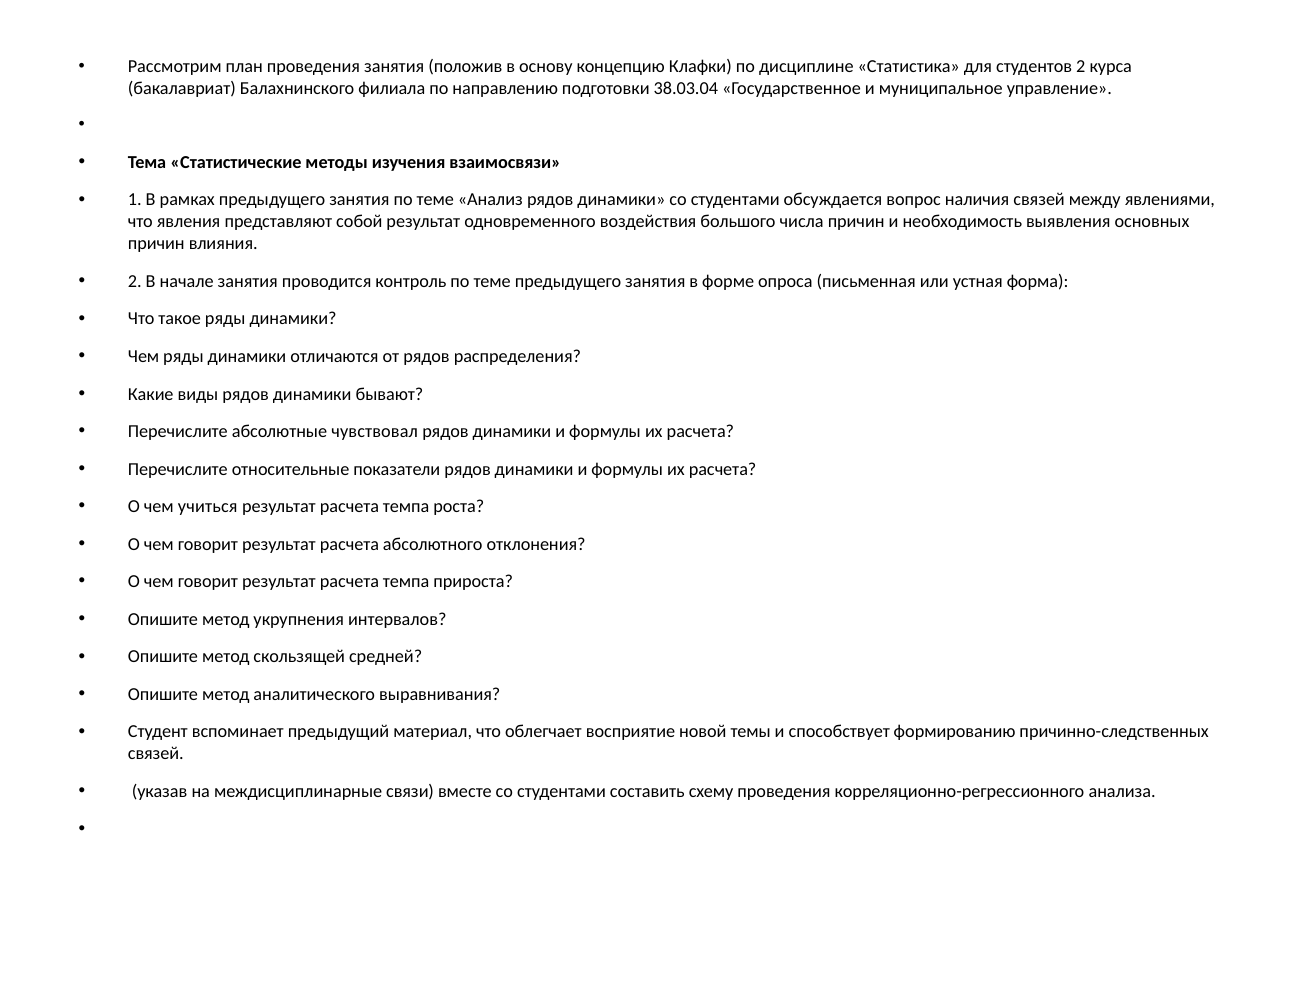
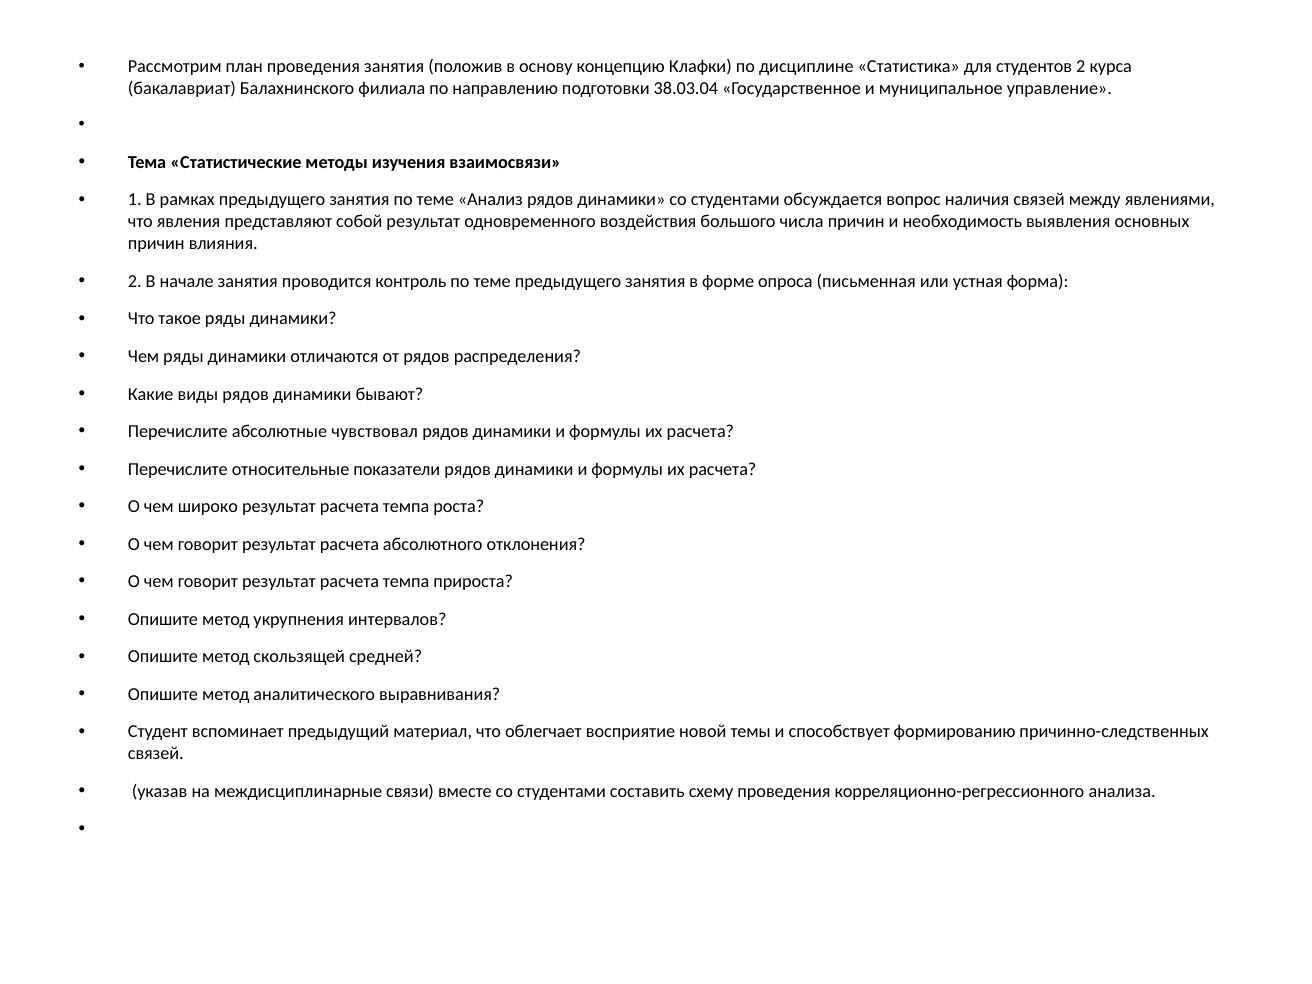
учиться: учиться -> широко
